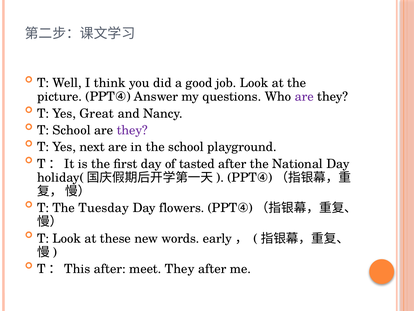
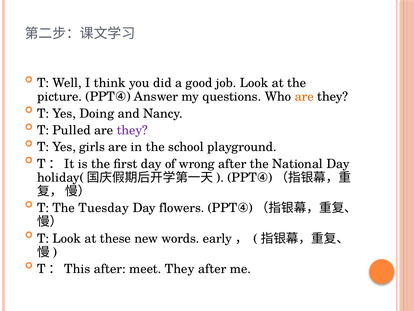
are at (304, 97) colour: purple -> orange
Great: Great -> Doing
T School: School -> Pulled
next: next -> girls
tasted: tasted -> wrong
